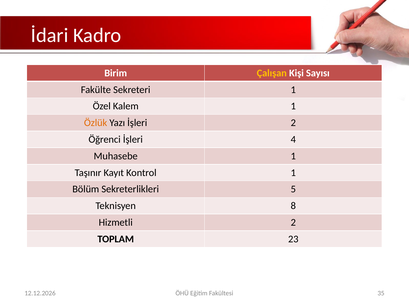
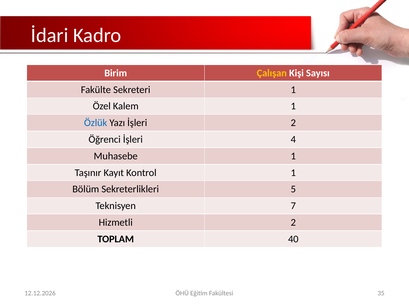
Özlük colour: orange -> blue
8: 8 -> 7
23: 23 -> 40
